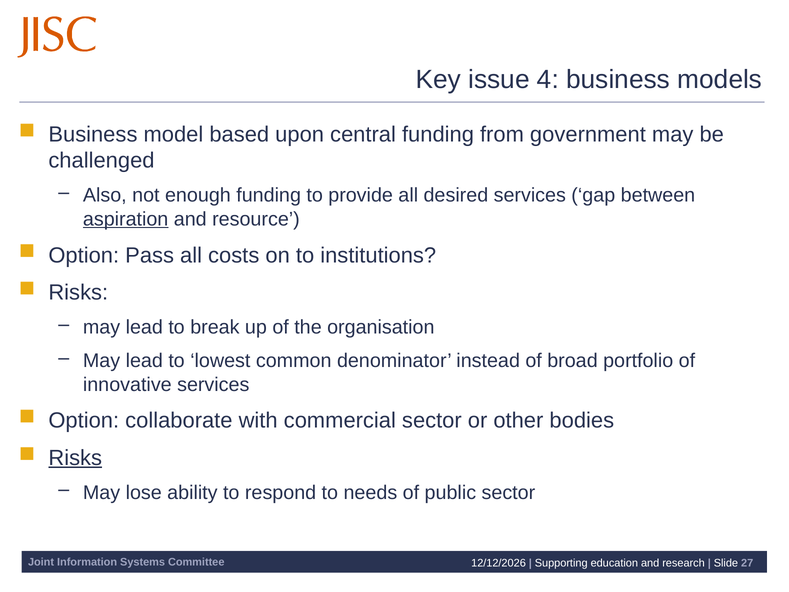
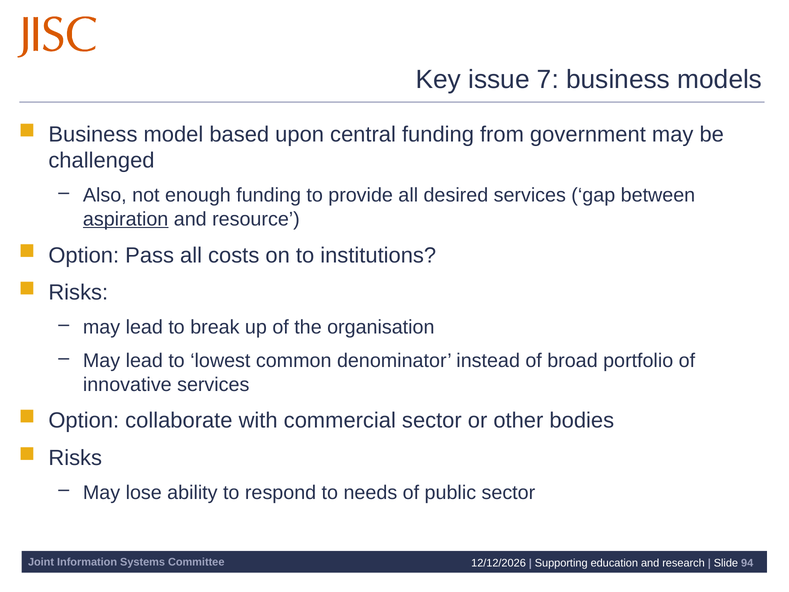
4: 4 -> 7
Risks at (75, 458) underline: present -> none
27: 27 -> 94
